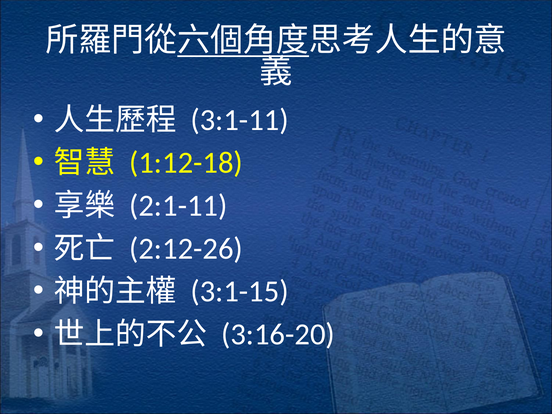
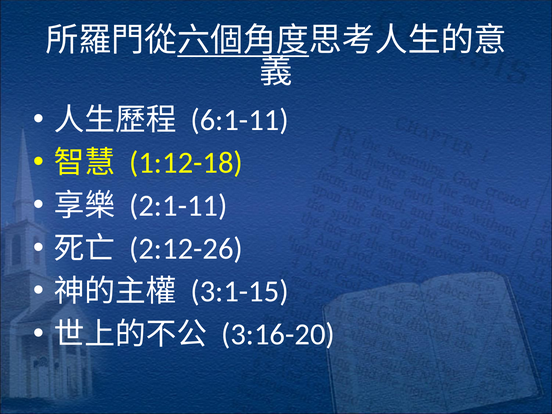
3:1-11: 3:1-11 -> 6:1-11
